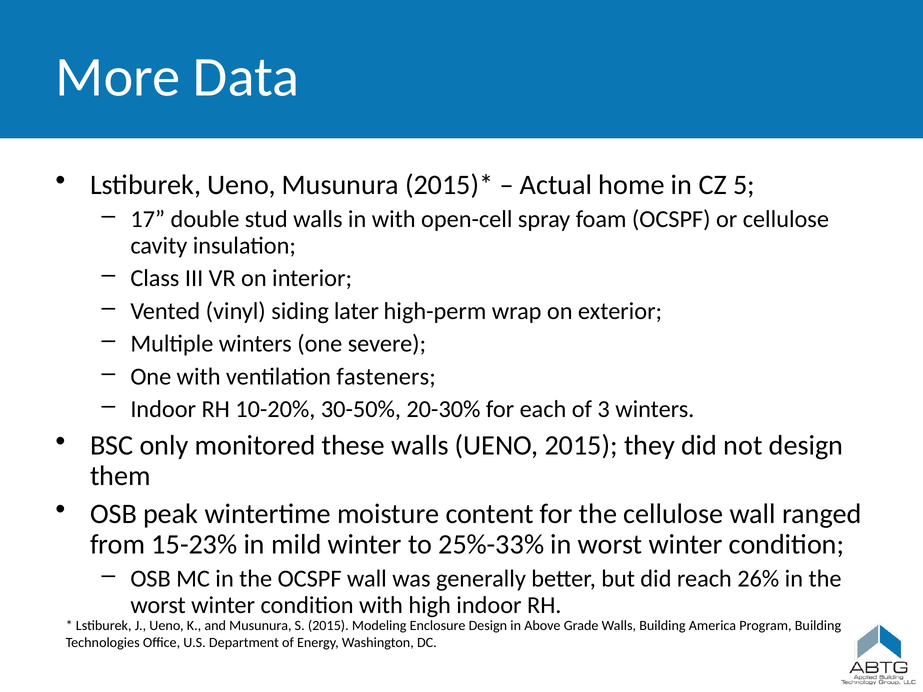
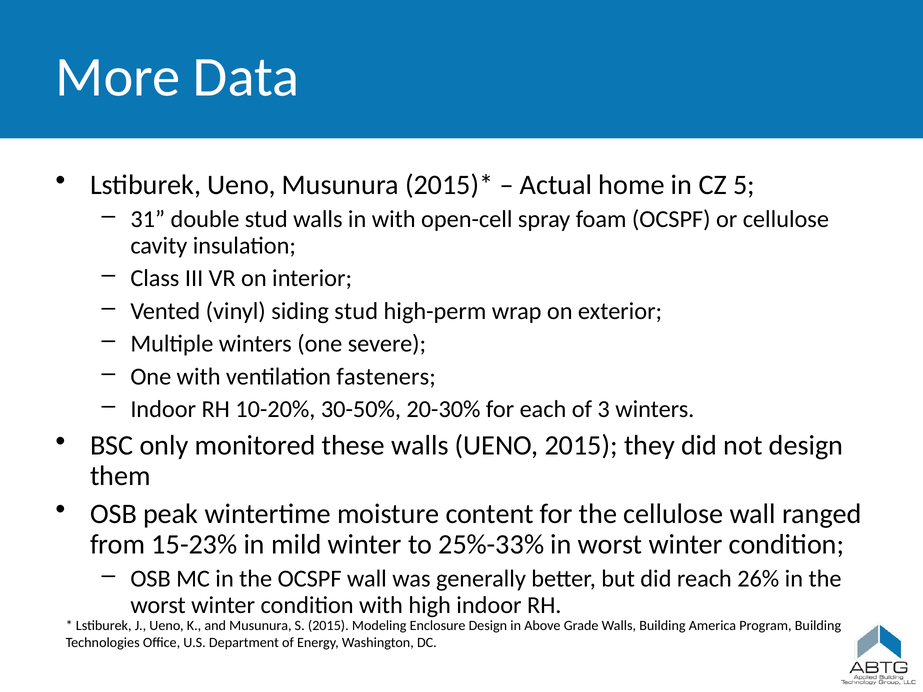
17: 17 -> 31
siding later: later -> stud
